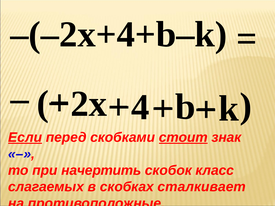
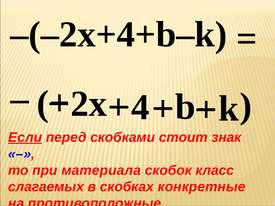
стоит underline: present -> none
начертить: начертить -> материала
сталкивает: сталкивает -> конкретные
